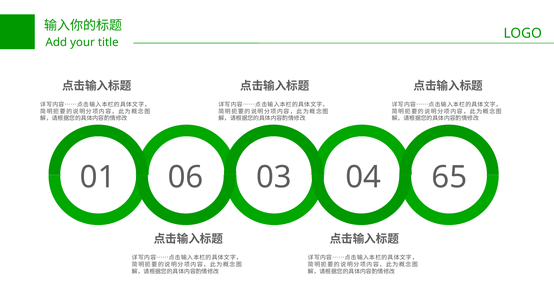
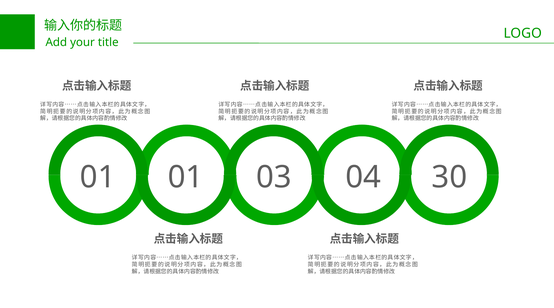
01 06: 06 -> 01
65: 65 -> 30
